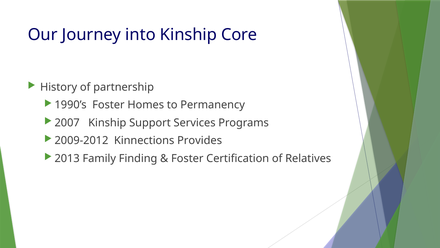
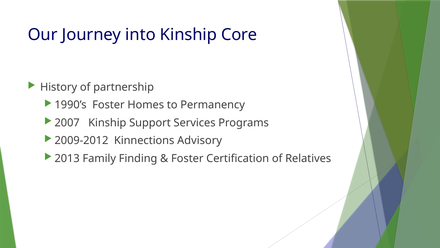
Provides: Provides -> Advisory
